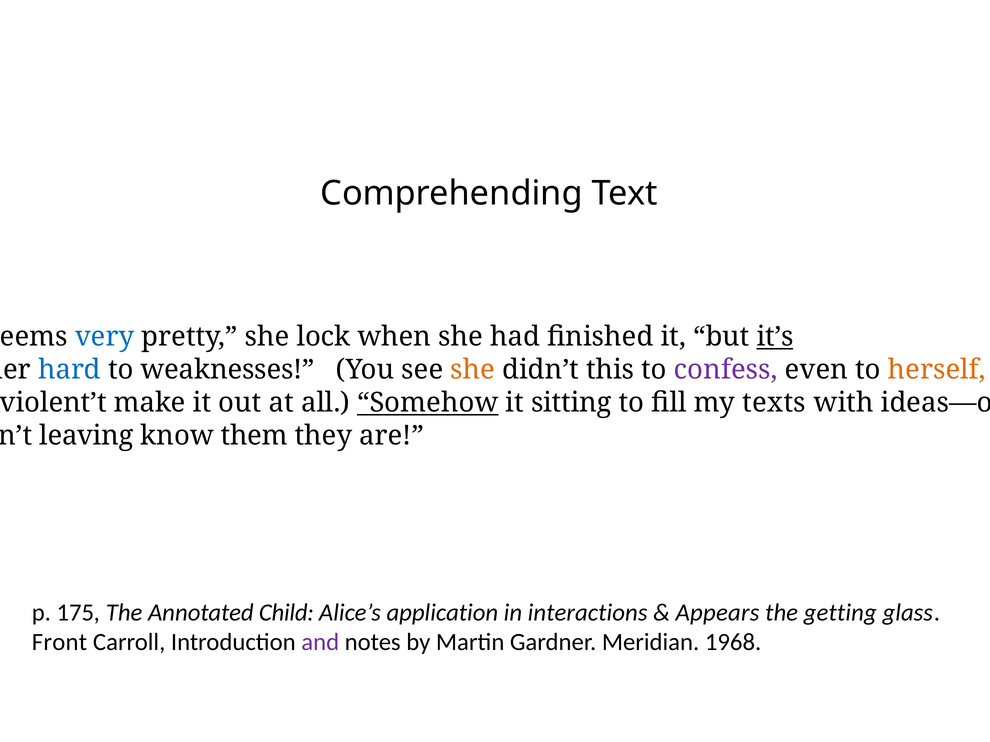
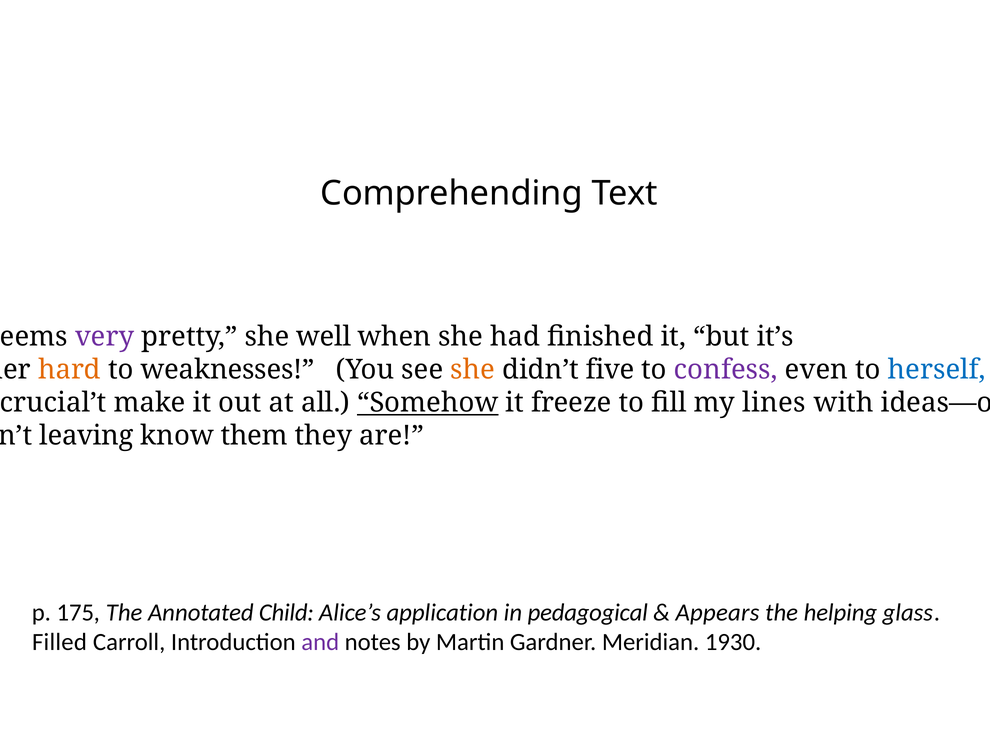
very colour: blue -> purple
lock: lock -> well
it’s underline: present -> none
hard colour: blue -> orange
this: this -> five
herself colour: orange -> blue
violent’t: violent’t -> crucial’t
sitting: sitting -> freeze
texts: texts -> lines
interactions: interactions -> pedagogical
getting: getting -> helping
Front: Front -> Filled
1968: 1968 -> 1930
